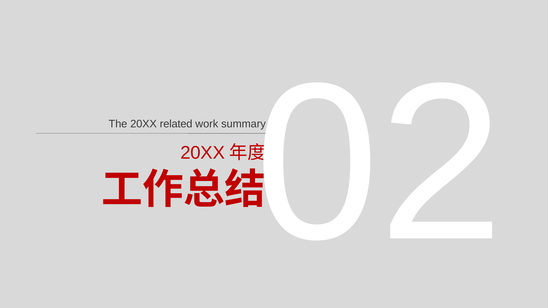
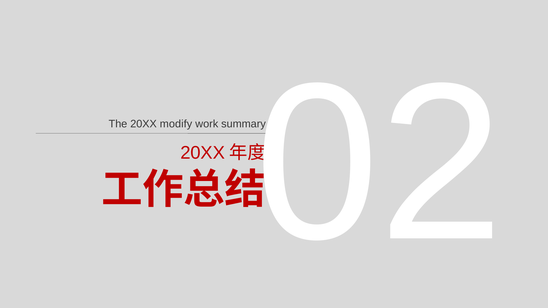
related: related -> modify
